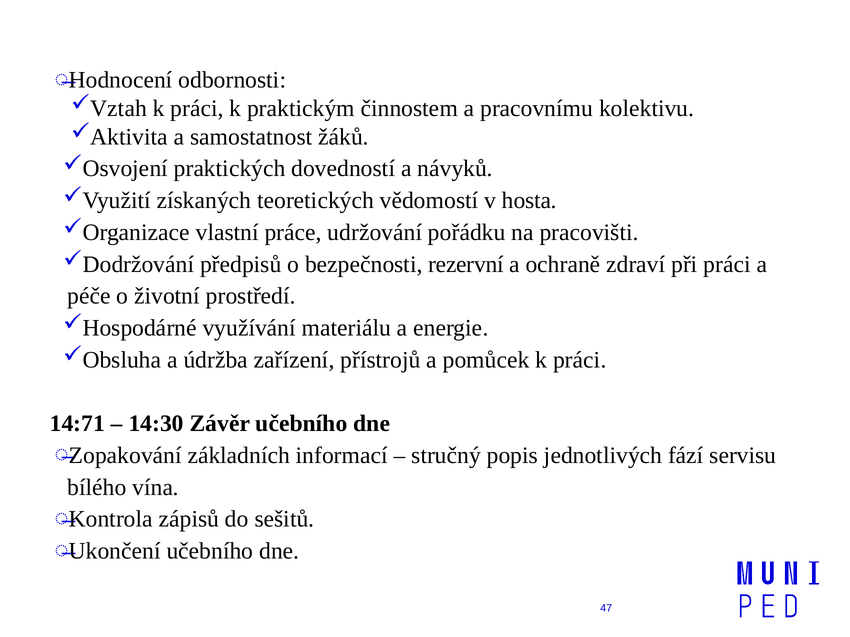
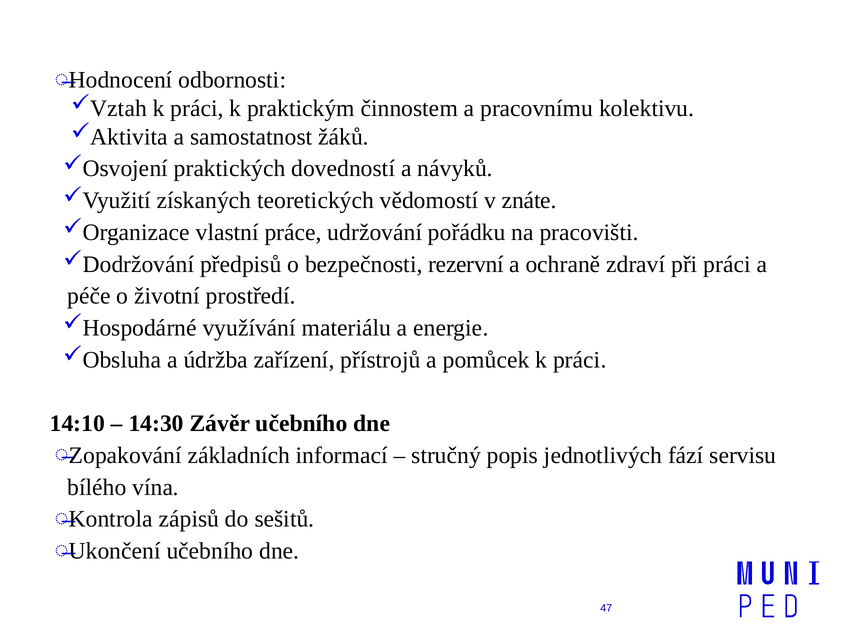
hosta: hosta -> znáte
14:71: 14:71 -> 14:10
